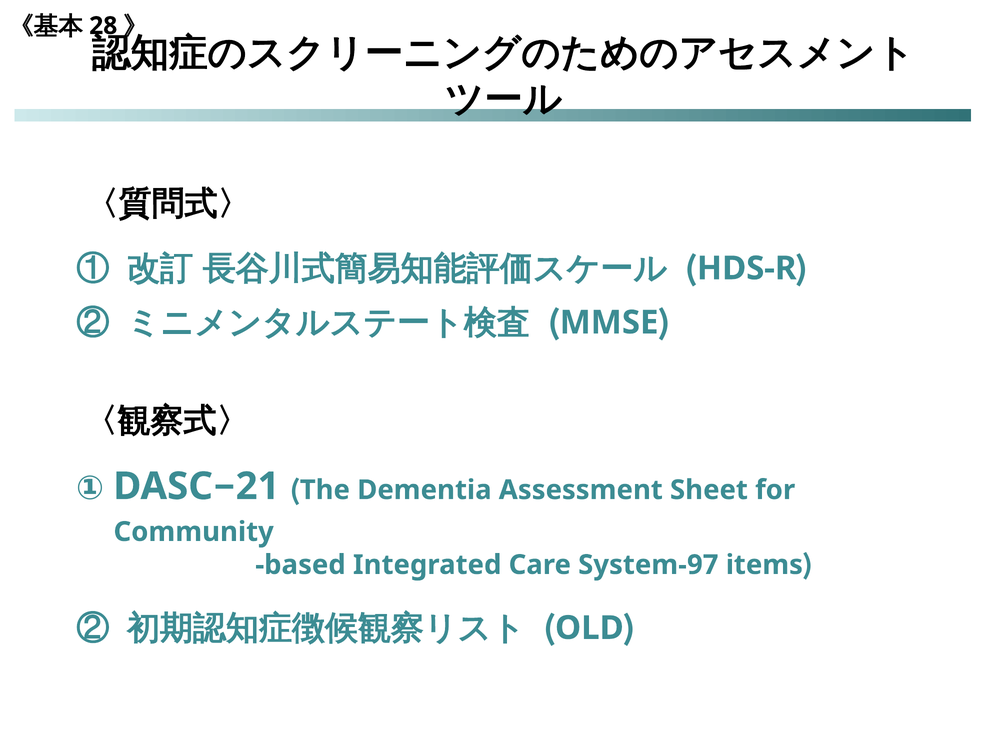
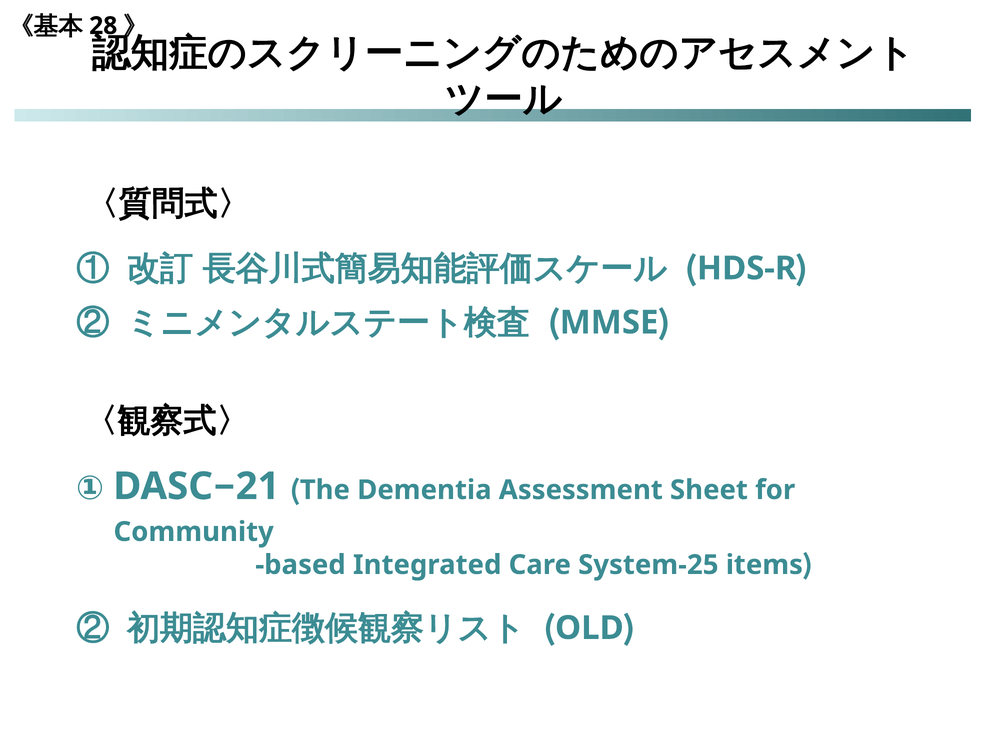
System-97: System-97 -> System-25
